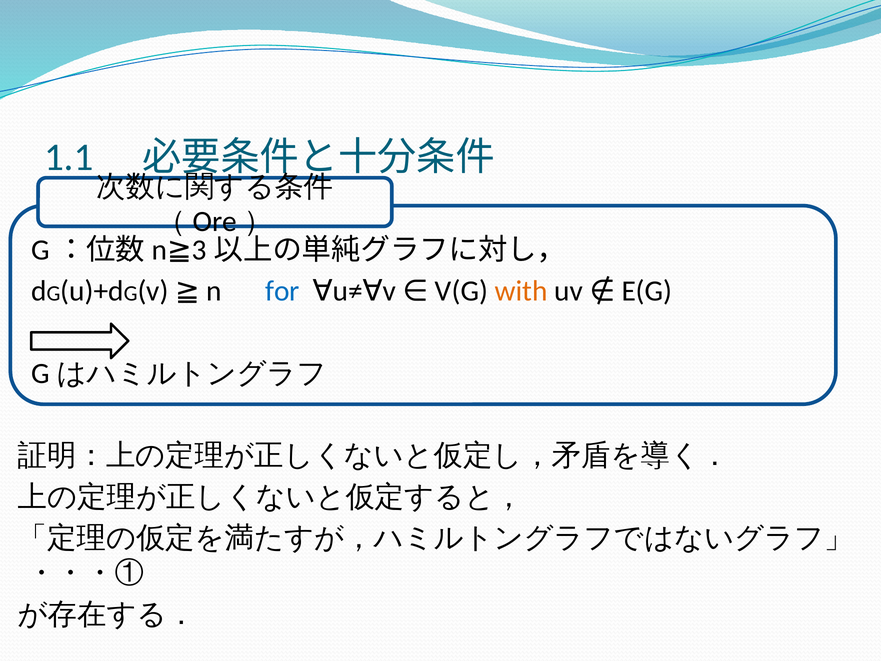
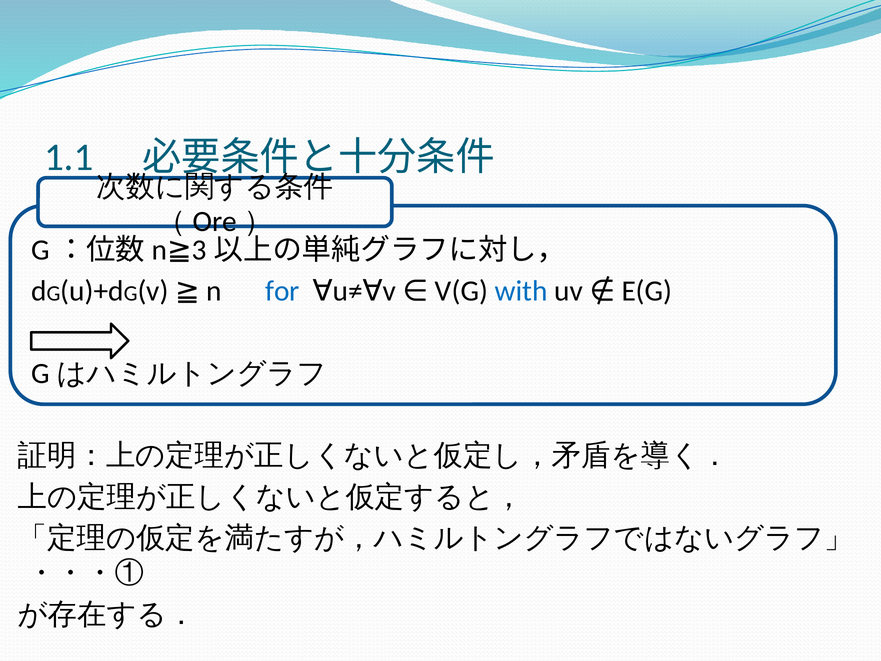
with colour: orange -> blue
